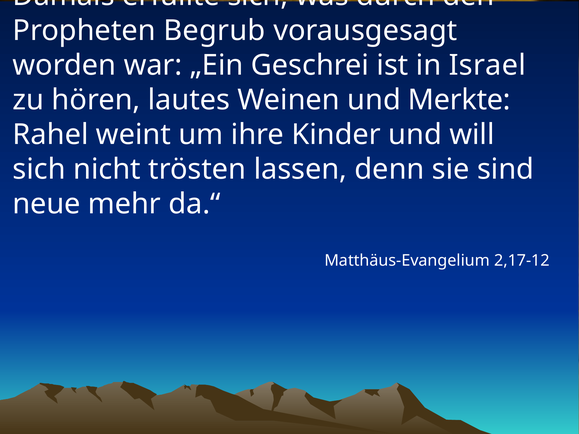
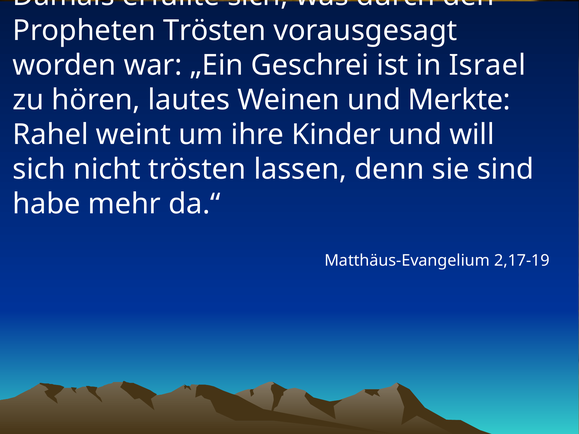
Propheten Begrub: Begrub -> Trösten
neue: neue -> habe
2,17-12: 2,17-12 -> 2,17-19
